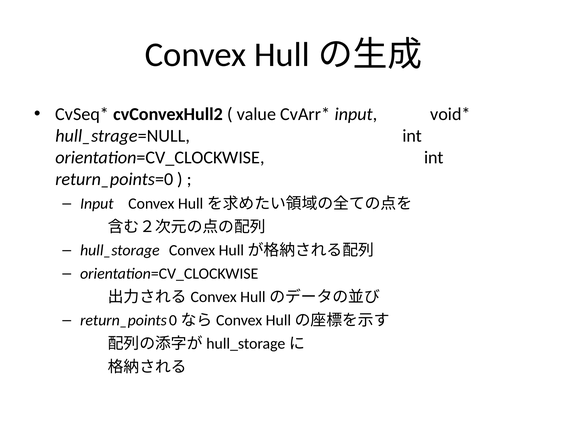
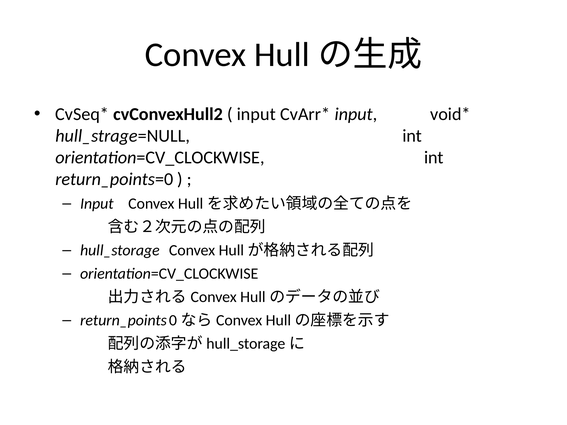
value at (256, 114): value -> input
